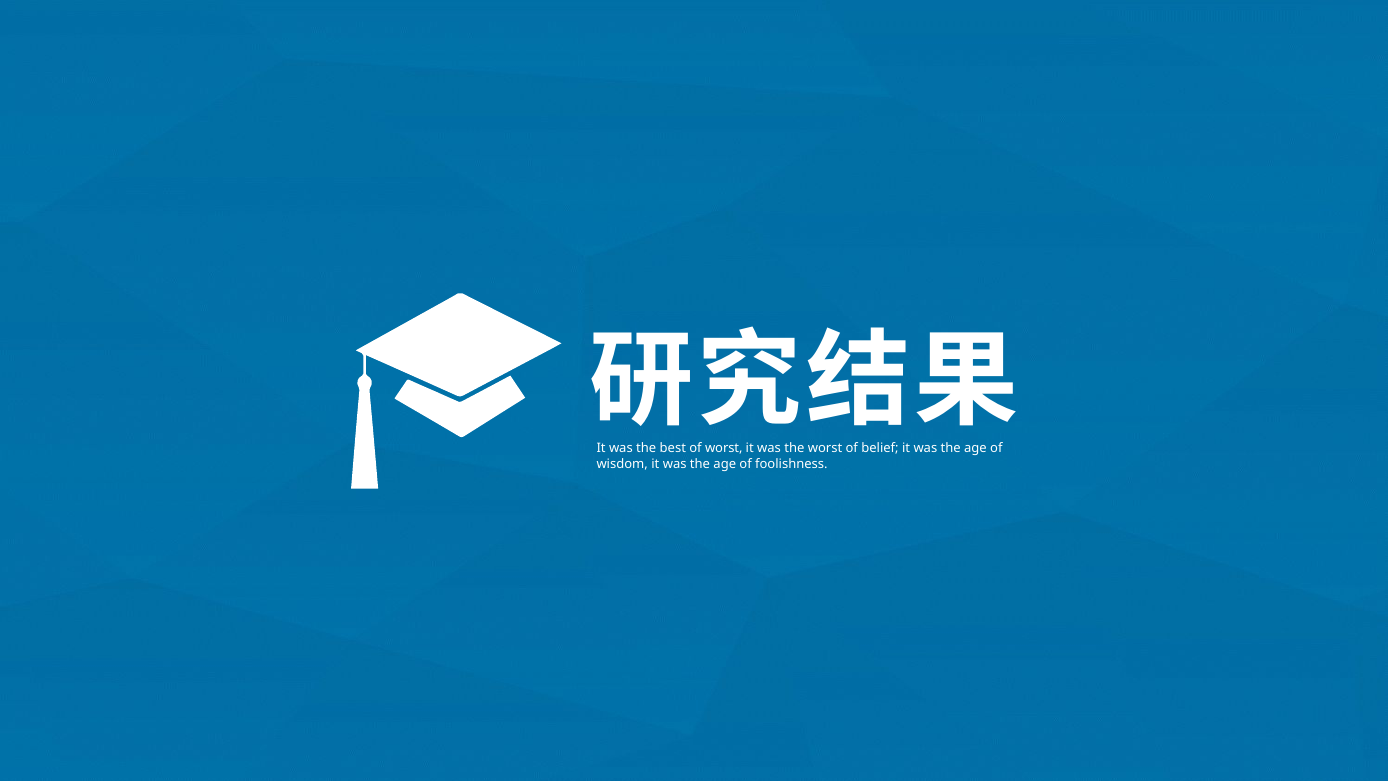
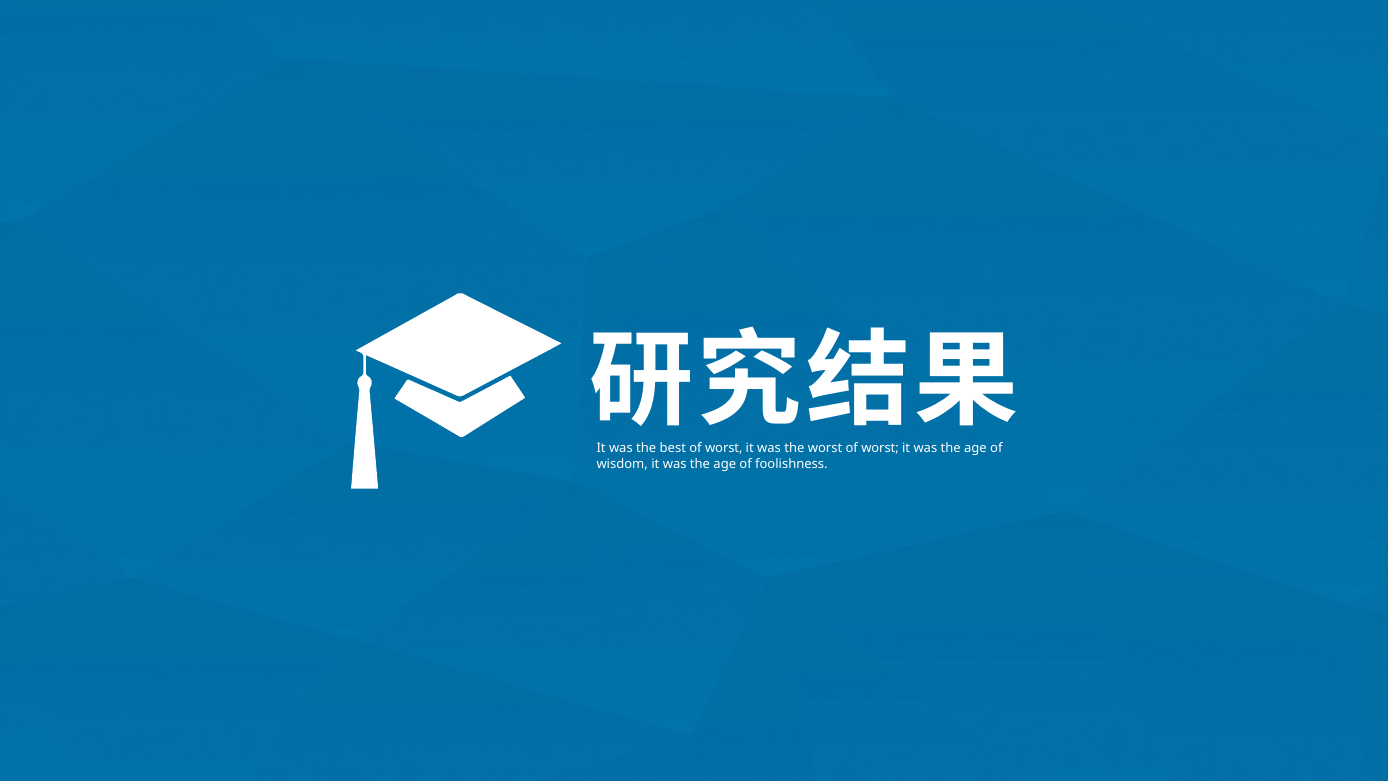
worst of belief: belief -> worst
